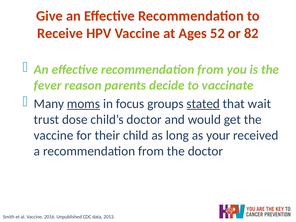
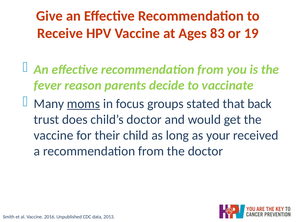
52: 52 -> 83
82: 82 -> 19
stated underline: present -> none
wait: wait -> back
dose: dose -> does
